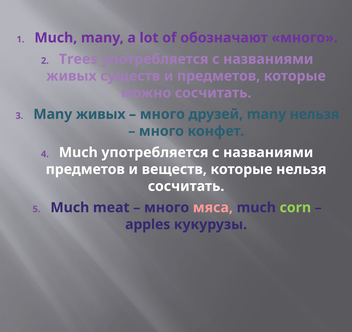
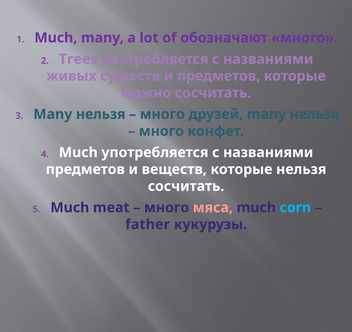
живых at (101, 114): живых -> нельзя
corn colour: light green -> light blue
apples: apples -> father
